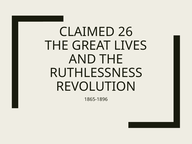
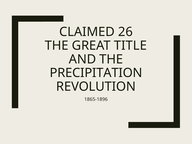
LIVES: LIVES -> TITLE
RUTHLESSNESS: RUTHLESSNESS -> PRECIPITATION
